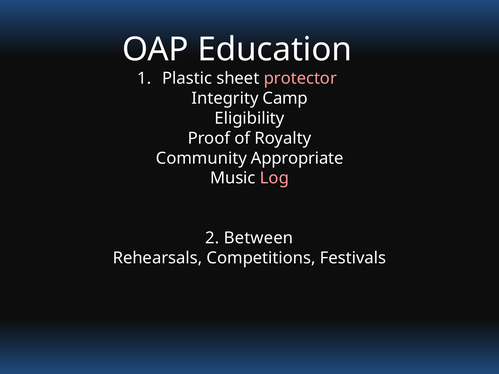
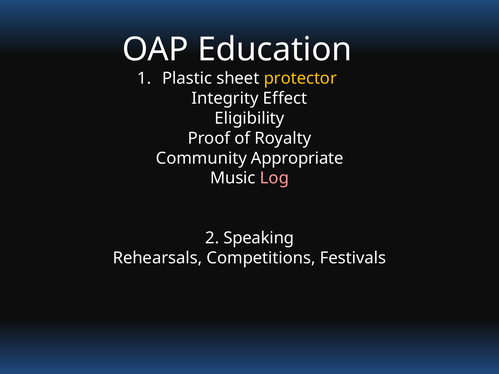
protector colour: pink -> yellow
Camp: Camp -> Effect
Between: Between -> Speaking
